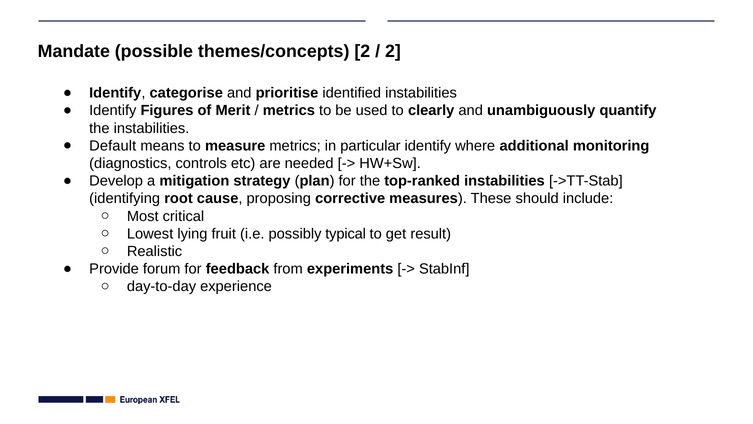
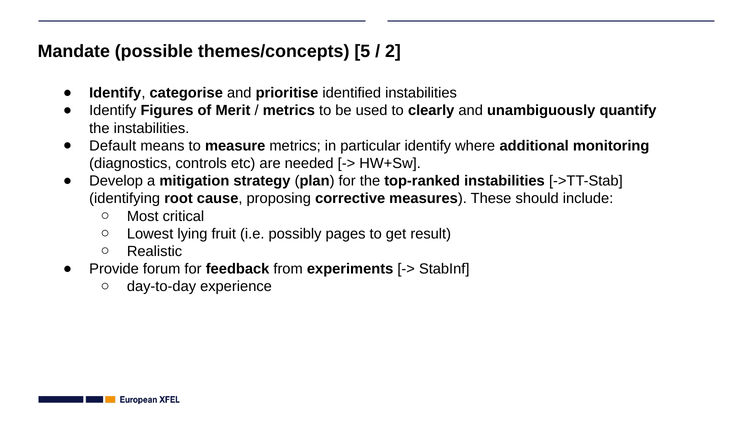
themes/concepts 2: 2 -> 5
typical: typical -> pages
